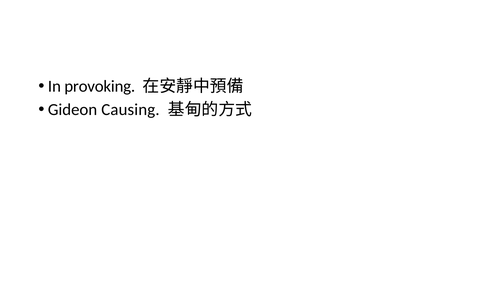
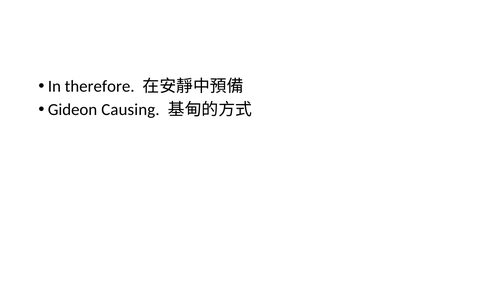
provoking: provoking -> therefore
